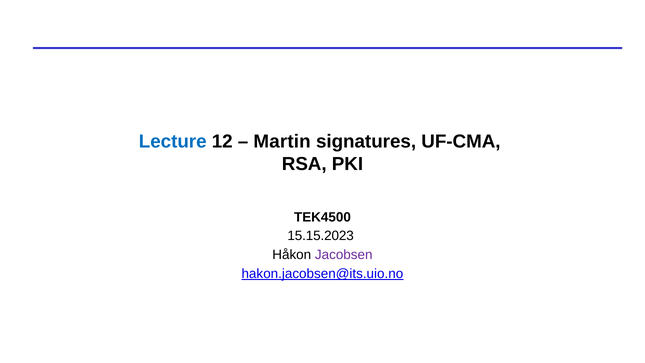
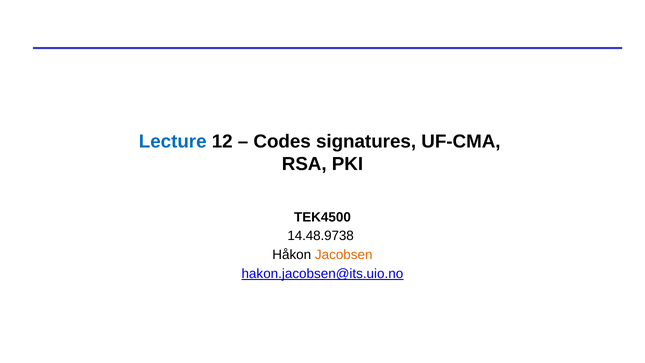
Martin: Martin -> Codes
15.15.2023: 15.15.2023 -> 14.48.9738
Jacobsen colour: purple -> orange
